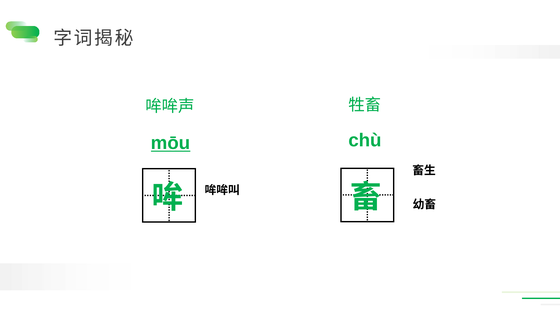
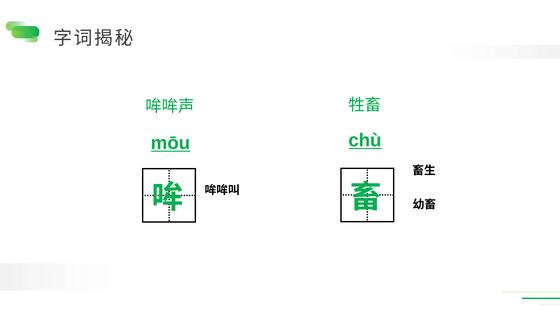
chù underline: none -> present
